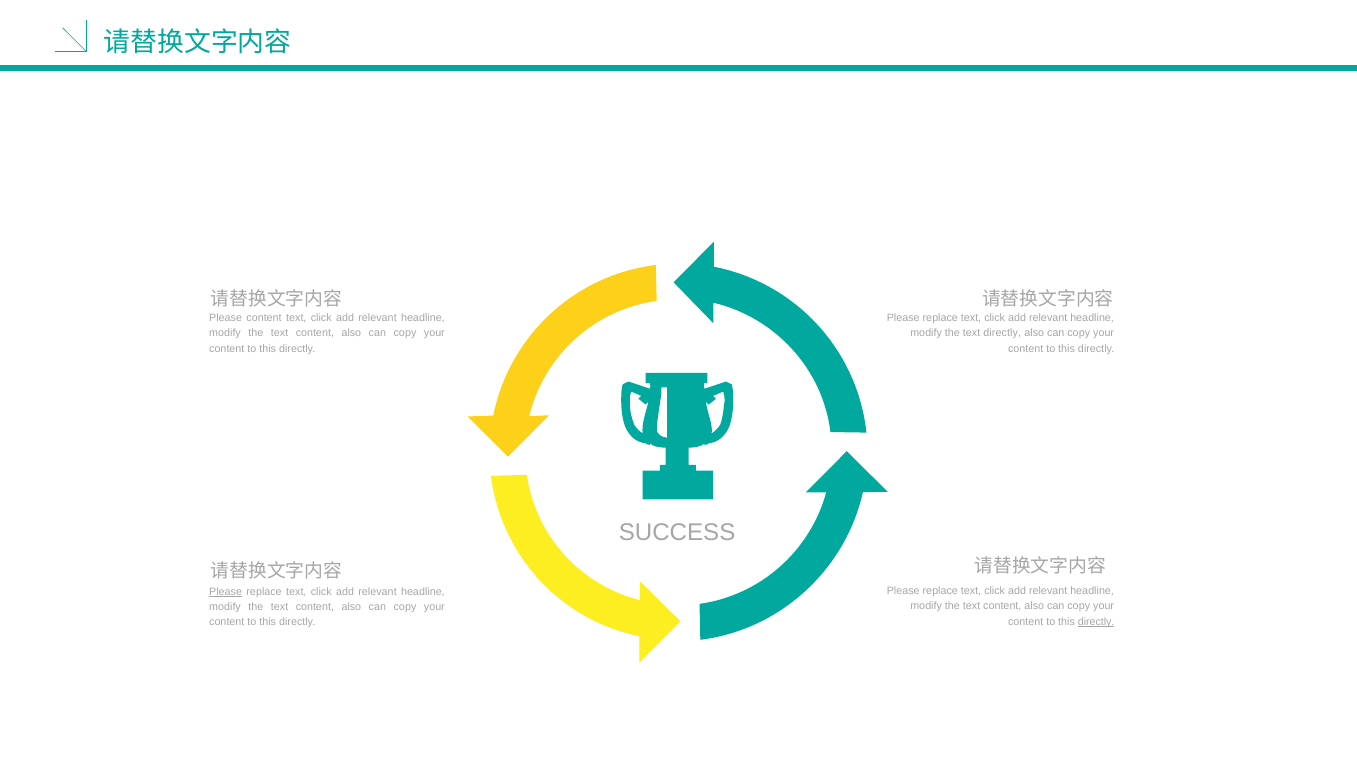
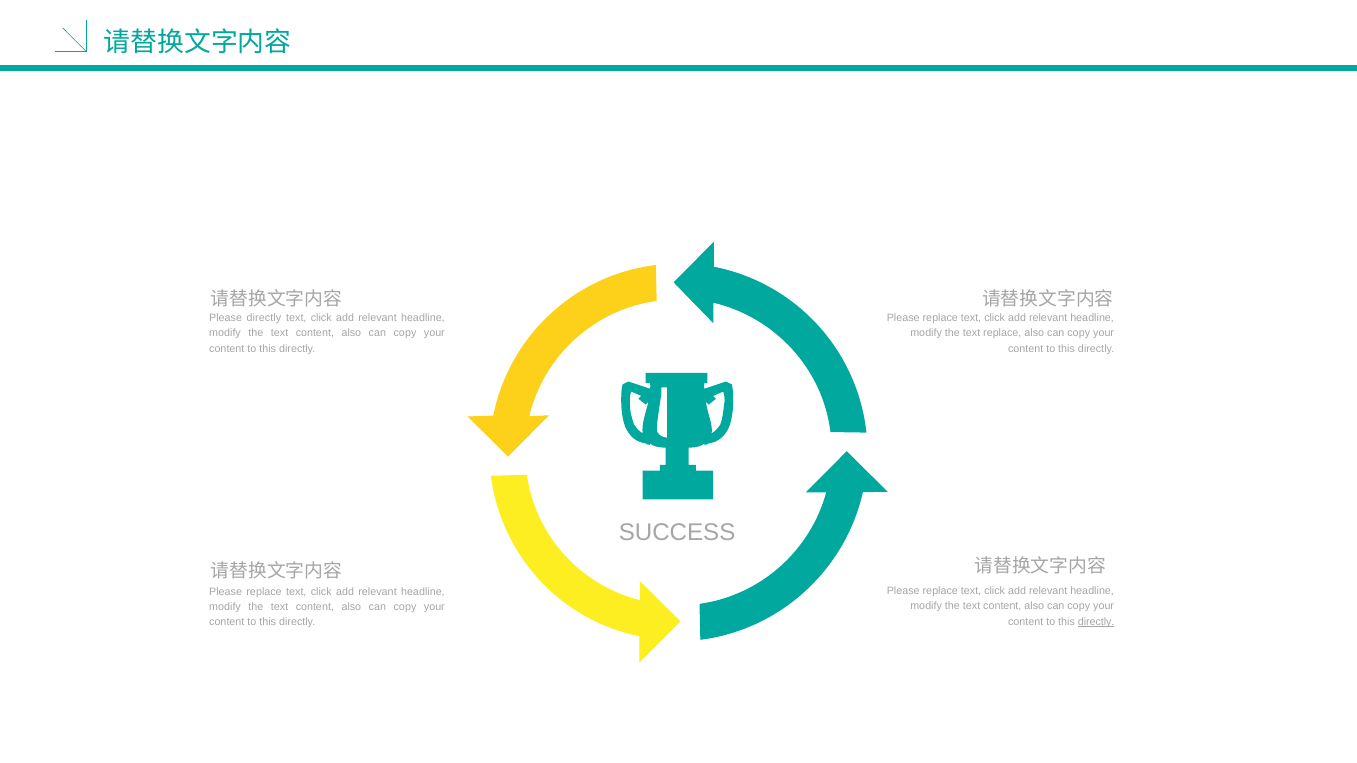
Please content: content -> directly
text directly: directly -> replace
Please at (226, 592) underline: present -> none
